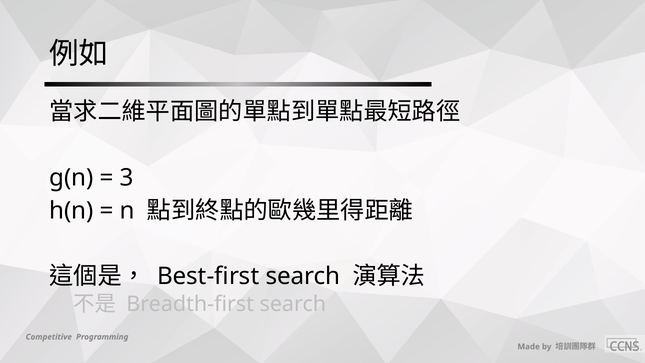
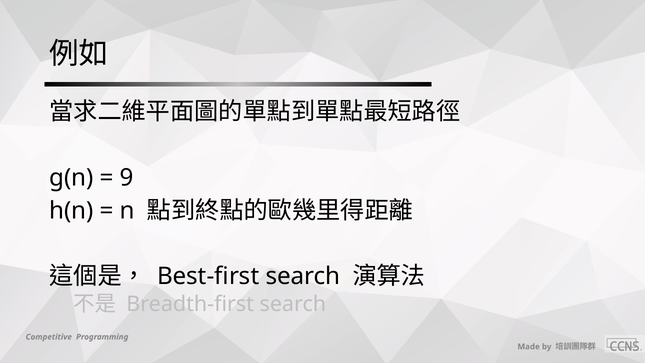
3: 3 -> 9
